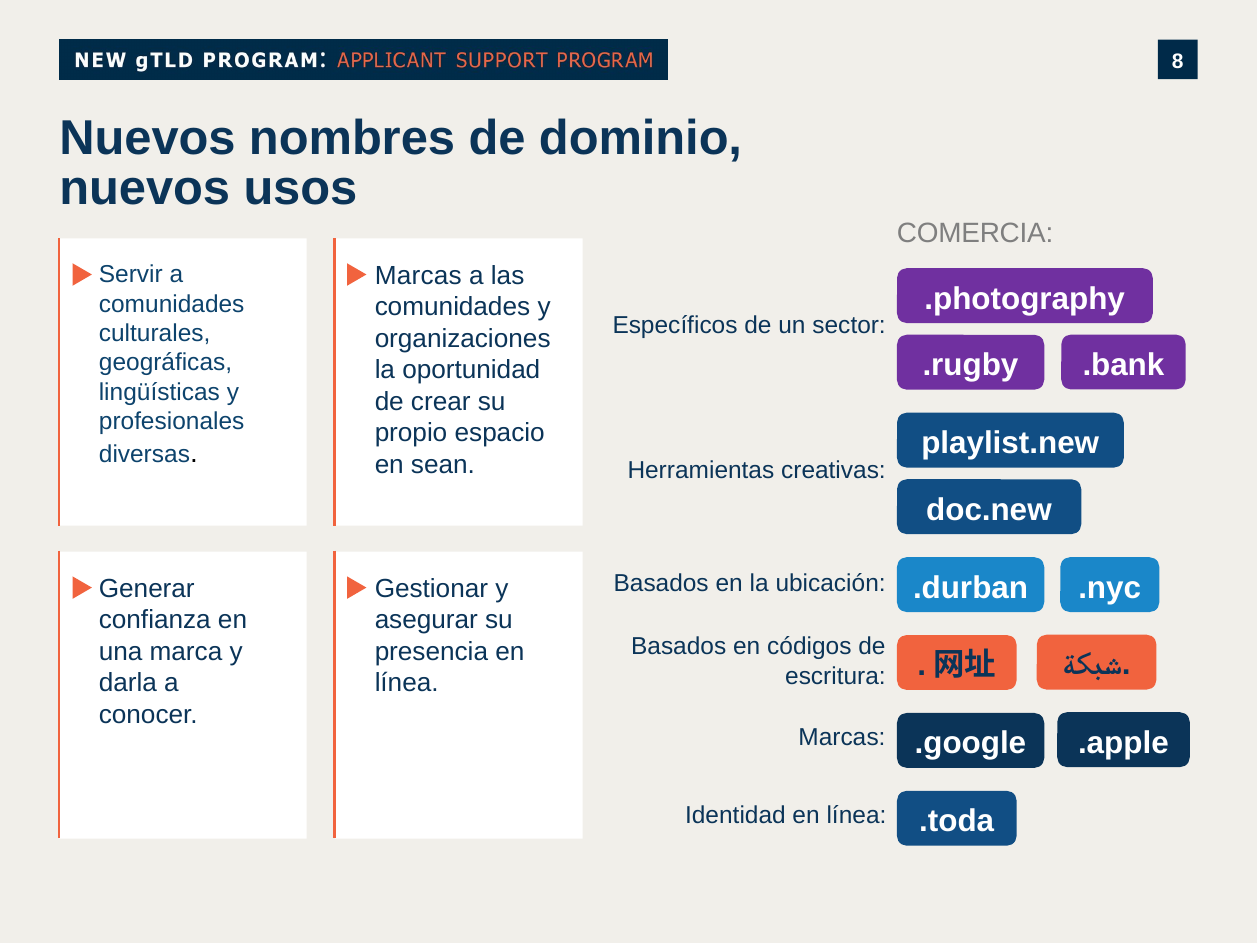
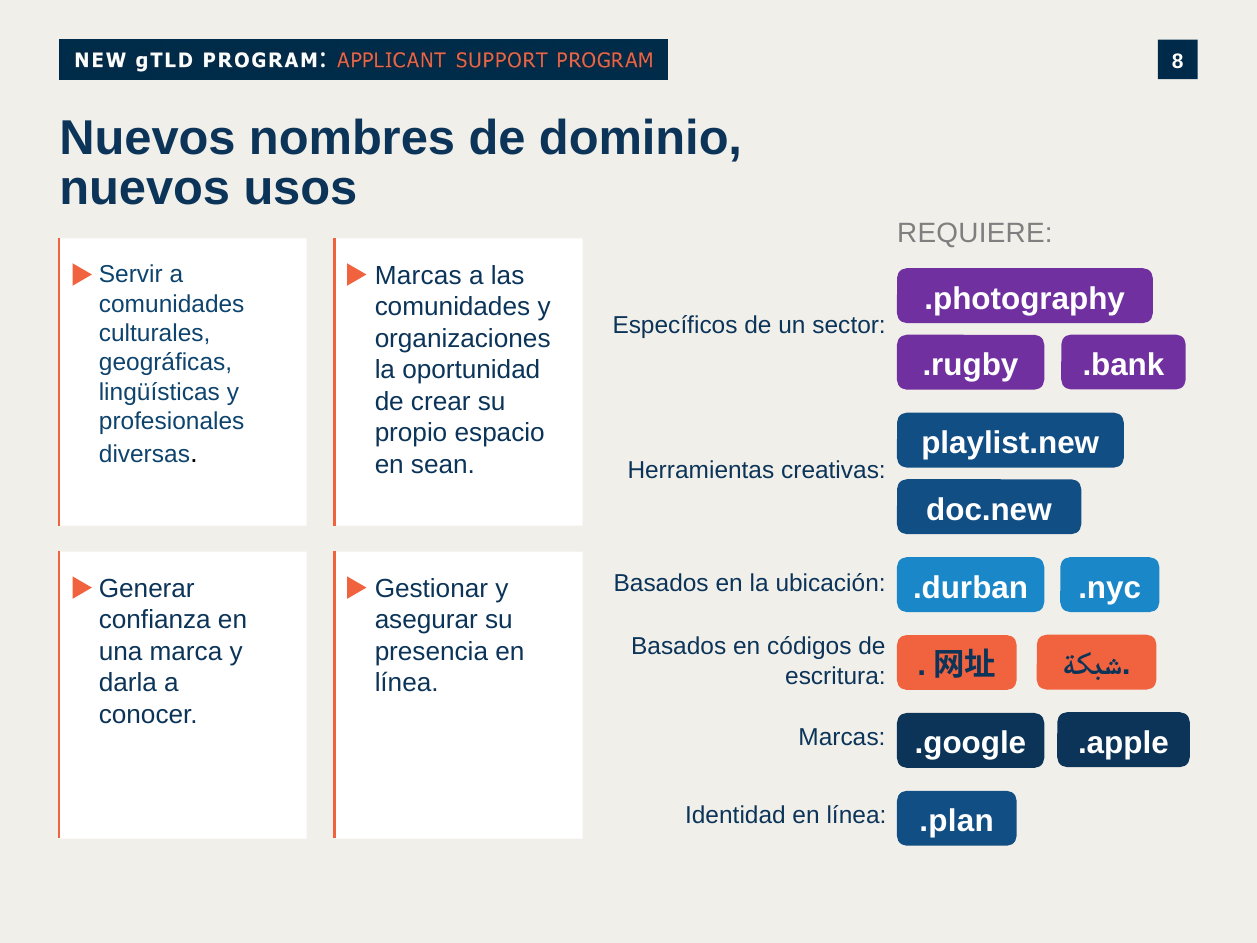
COMERCIA: COMERCIA -> REQUIERE
.toda: .toda -> .plan
